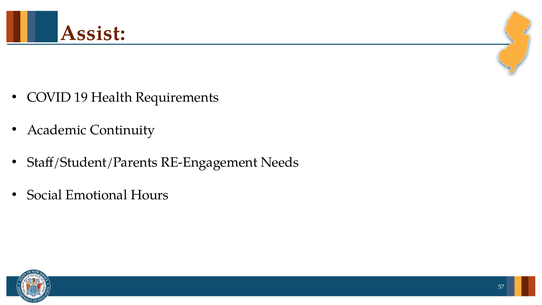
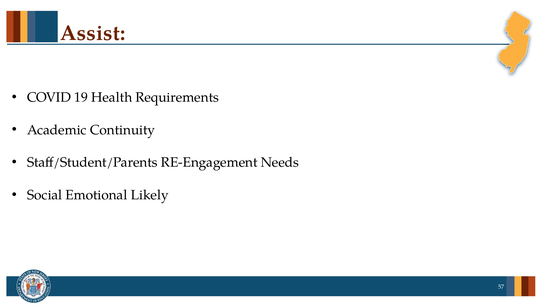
Hours: Hours -> Likely
